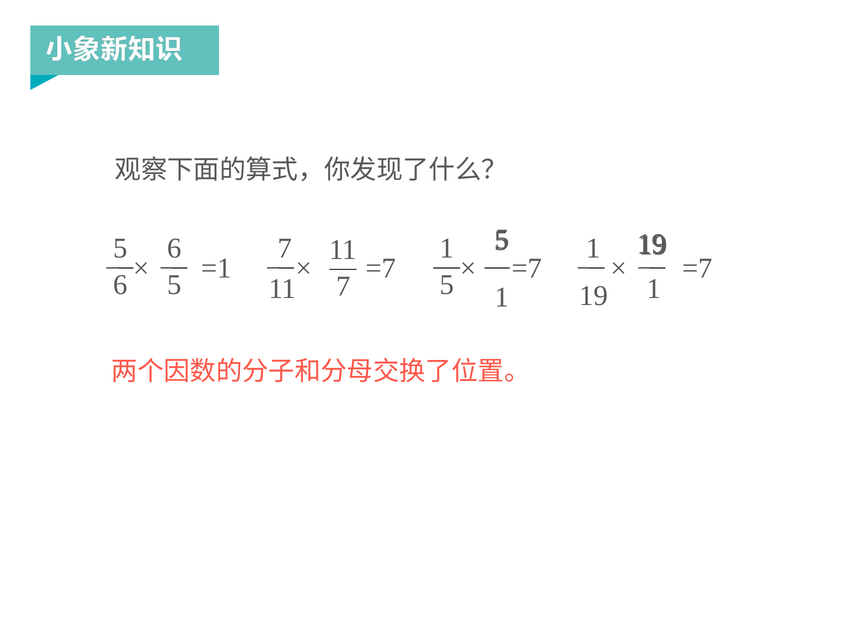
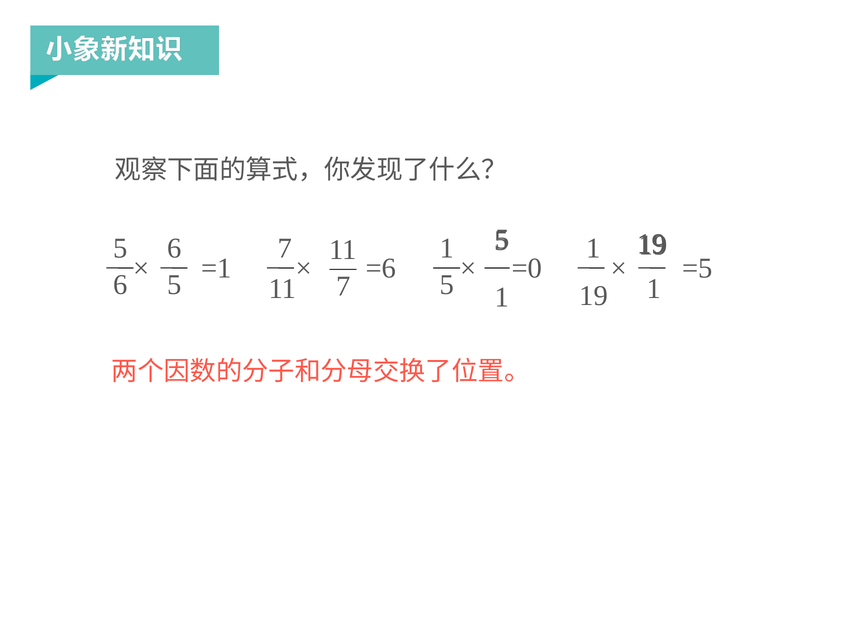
=7 at (527, 268): =7 -> =0
=7 at (697, 268): =7 -> =5
=7 at (381, 268): =7 -> =6
